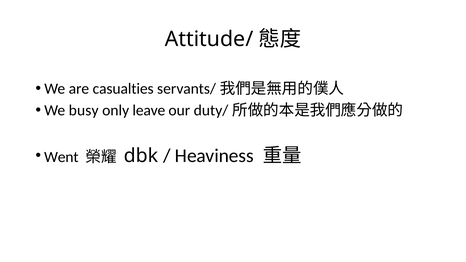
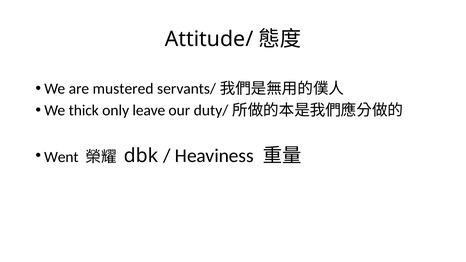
casualties: casualties -> mustered
busy: busy -> thick
